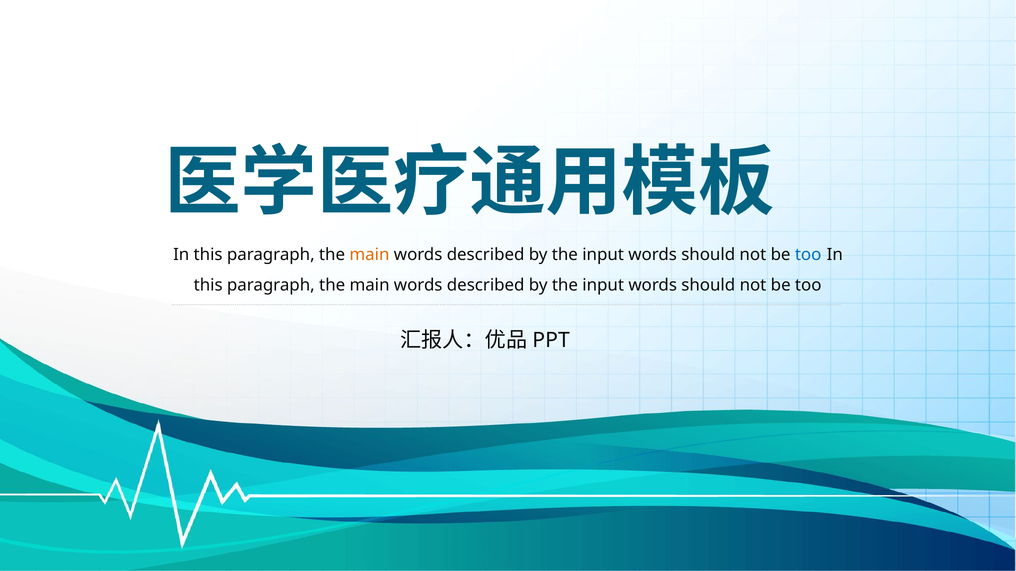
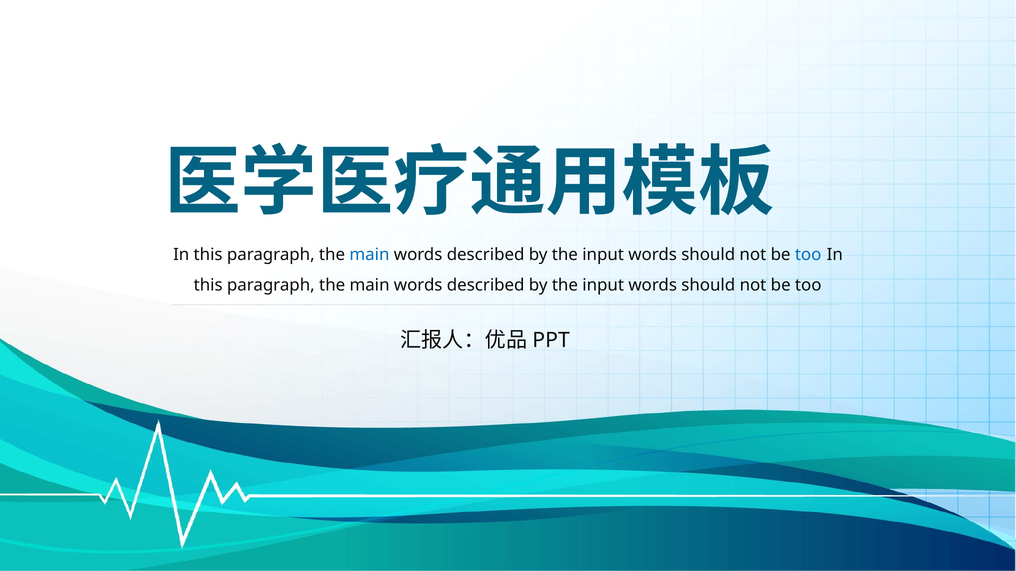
main at (369, 255) colour: orange -> blue
